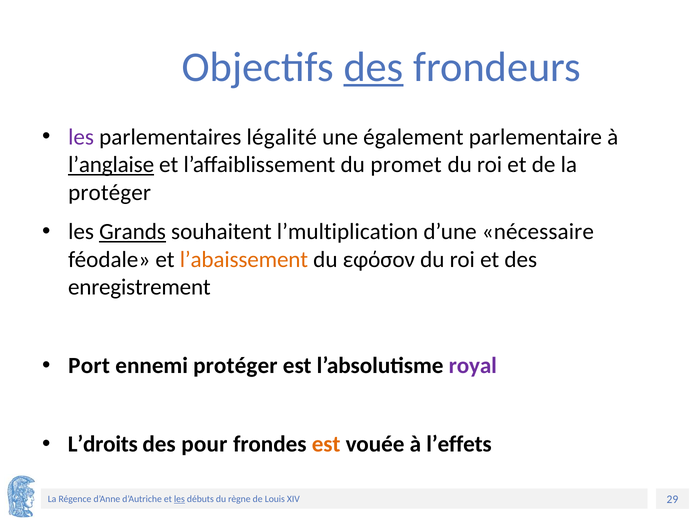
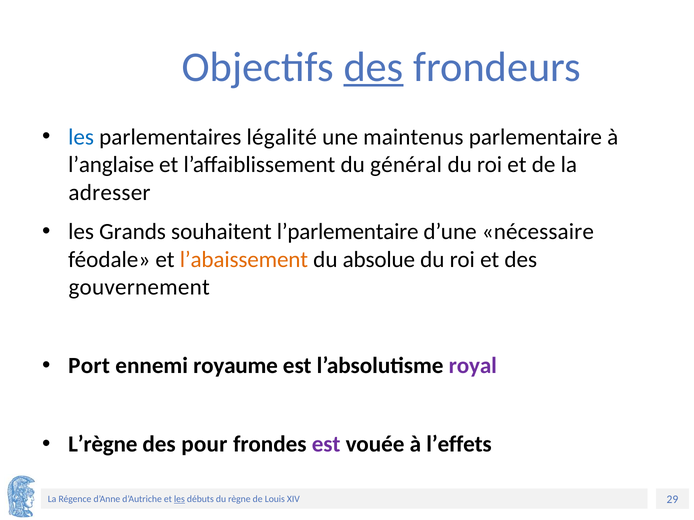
les at (81, 137) colour: purple -> blue
également: également -> maintenus
l’anglaise underline: present -> none
promet: promet -> général
protéger at (110, 193): protéger -> adresser
Grands underline: present -> none
l’multiplication: l’multiplication -> l’parlementaire
εφόσον: εφόσον -> absolue
enregistrement: enregistrement -> gouvernement
ennemi protéger: protéger -> royaume
L’droits: L’droits -> L’règne
est at (326, 445) colour: orange -> purple
